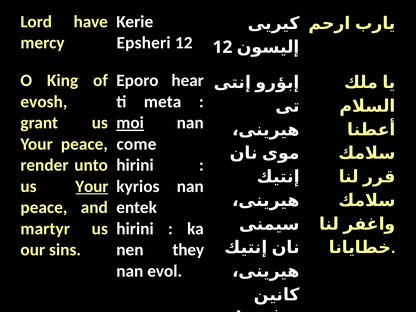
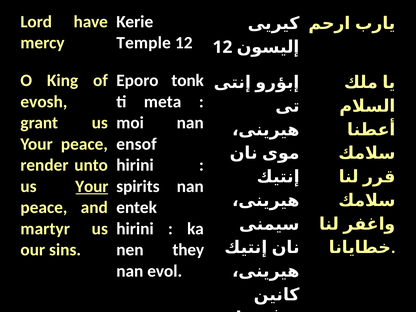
Epsheri: Epsheri -> Temple
hear: hear -> tonk
moi underline: present -> none
come: come -> ensof
kyrios: kyrios -> spirits
